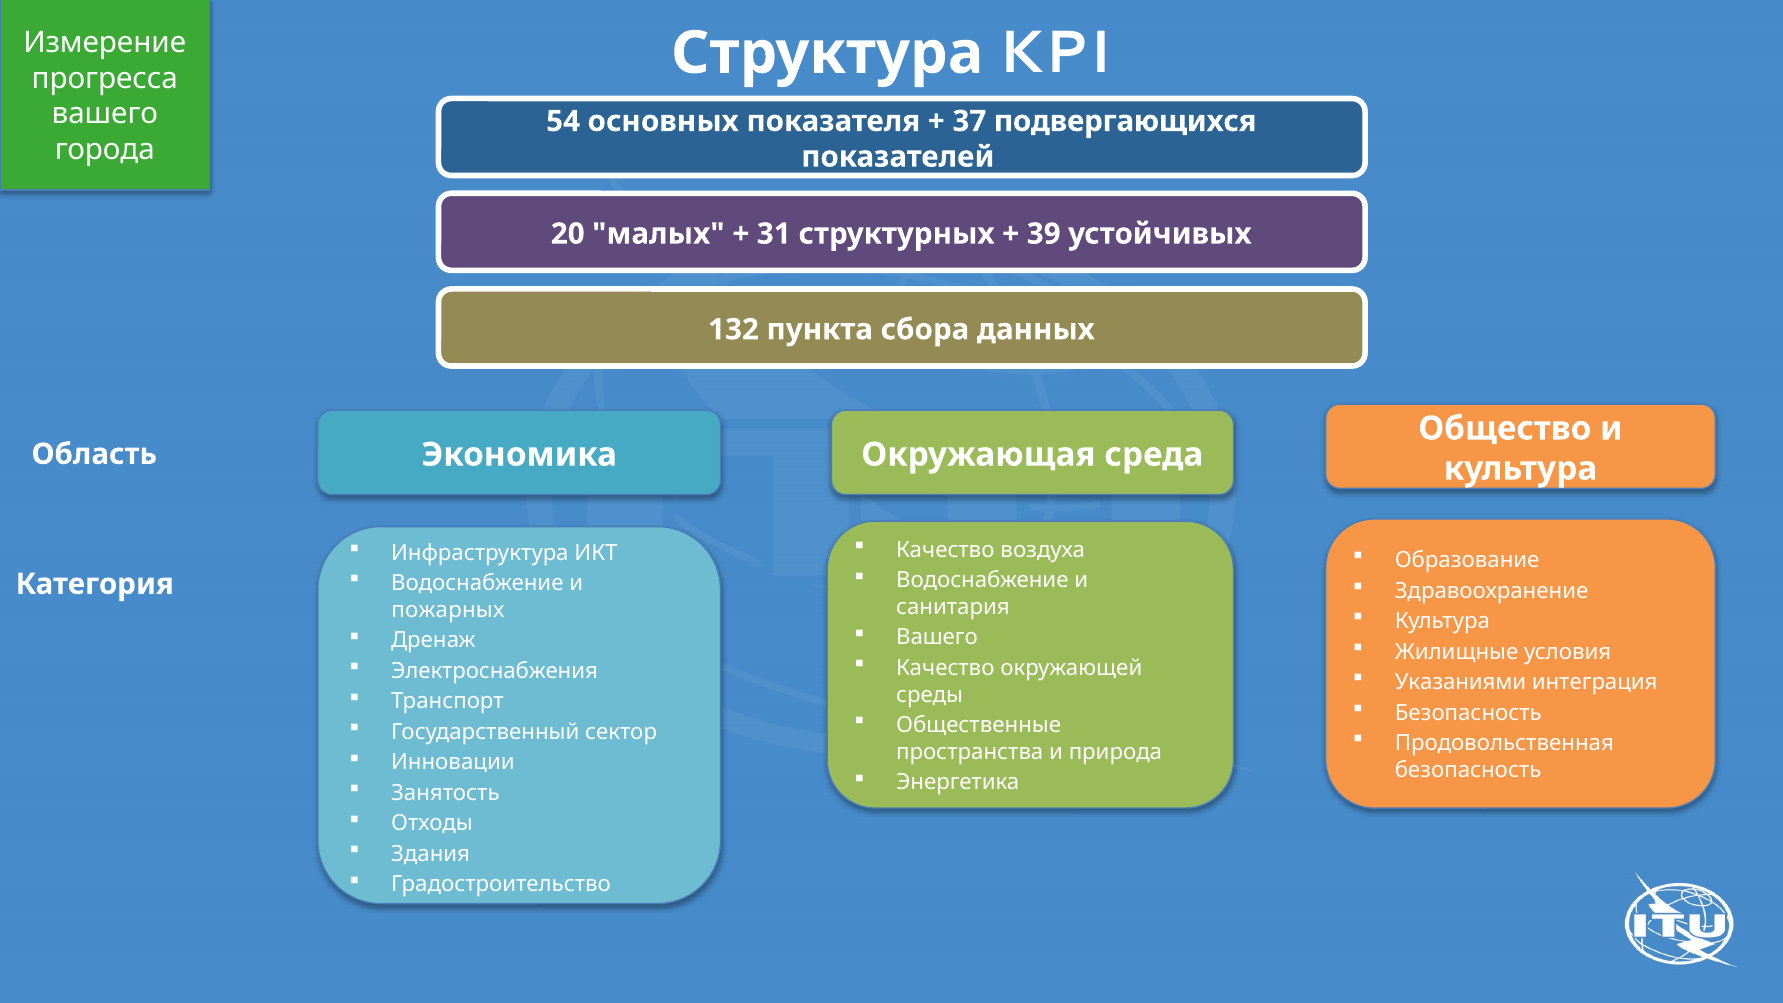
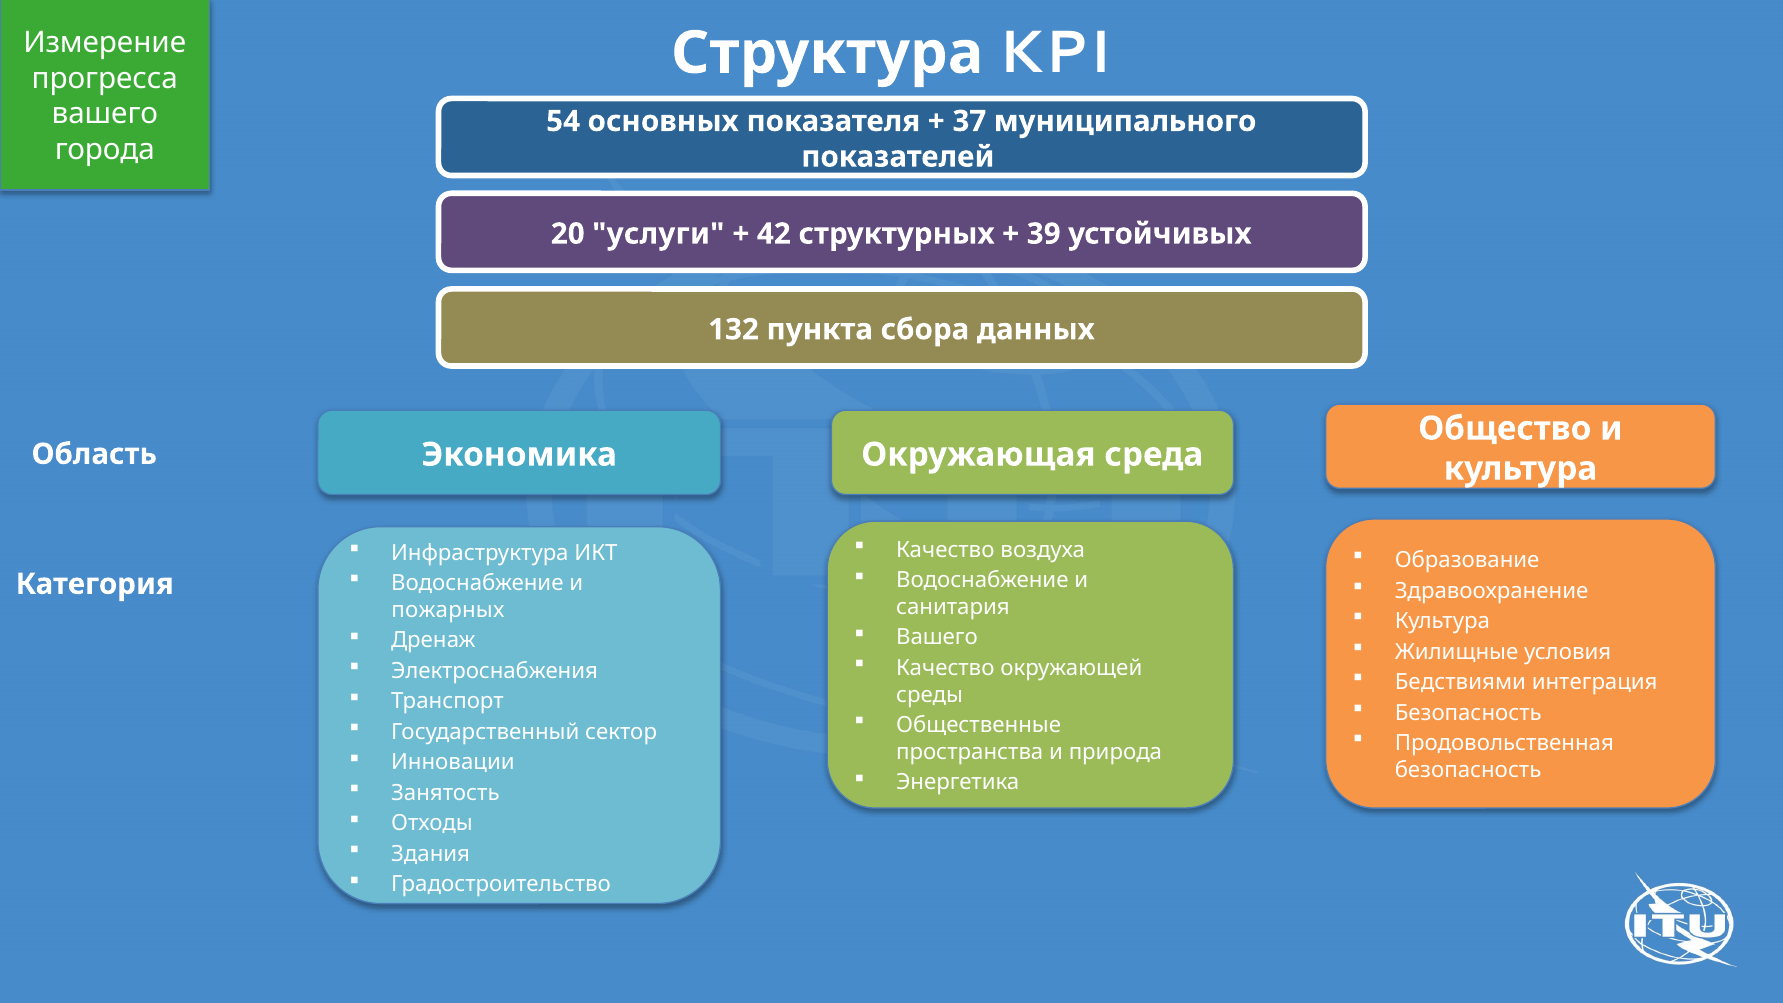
подвергающихся: подвергающихся -> муниципального
малых: малых -> услуги
31: 31 -> 42
Указаниями: Указаниями -> Бедствиями
